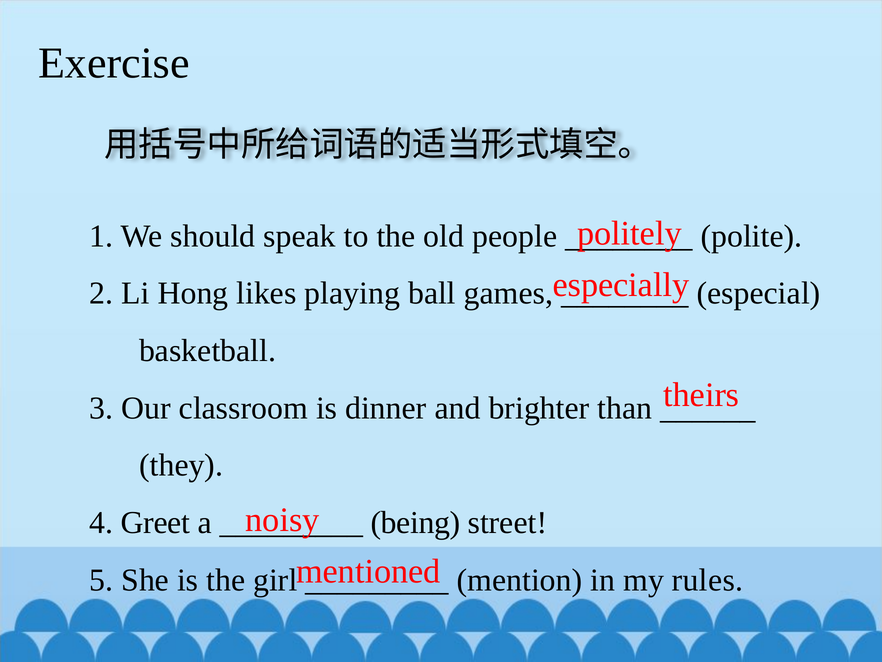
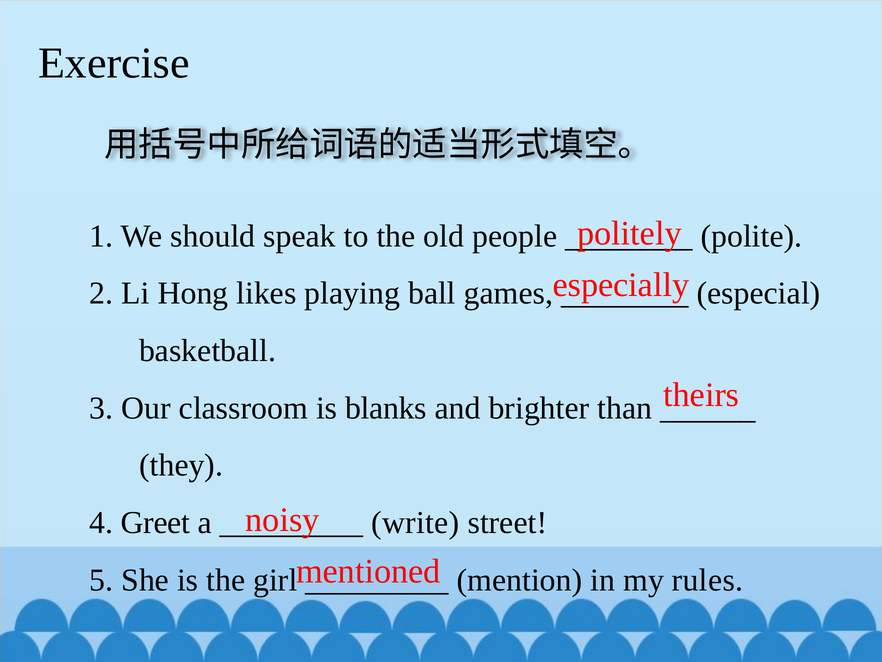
dinner: dinner -> blanks
being: being -> write
